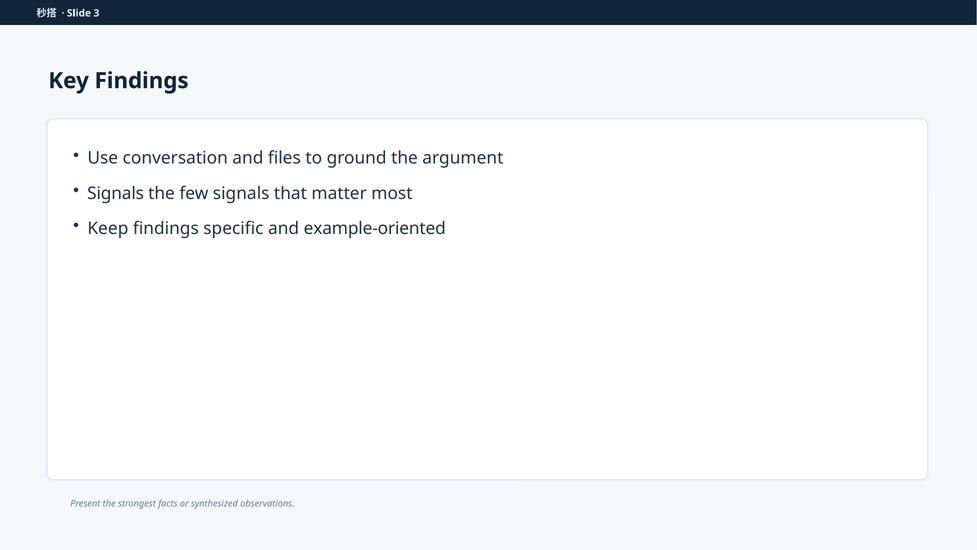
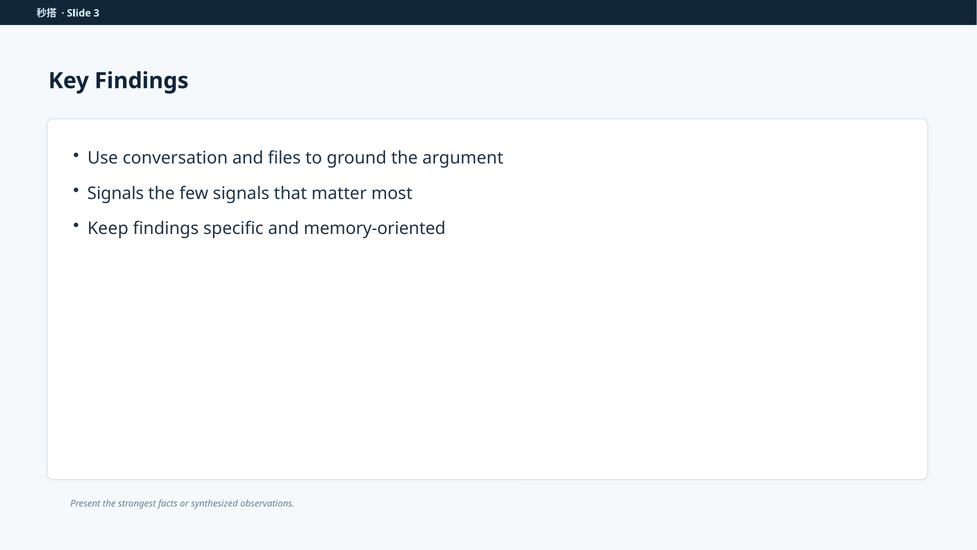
example-oriented: example-oriented -> memory-oriented
